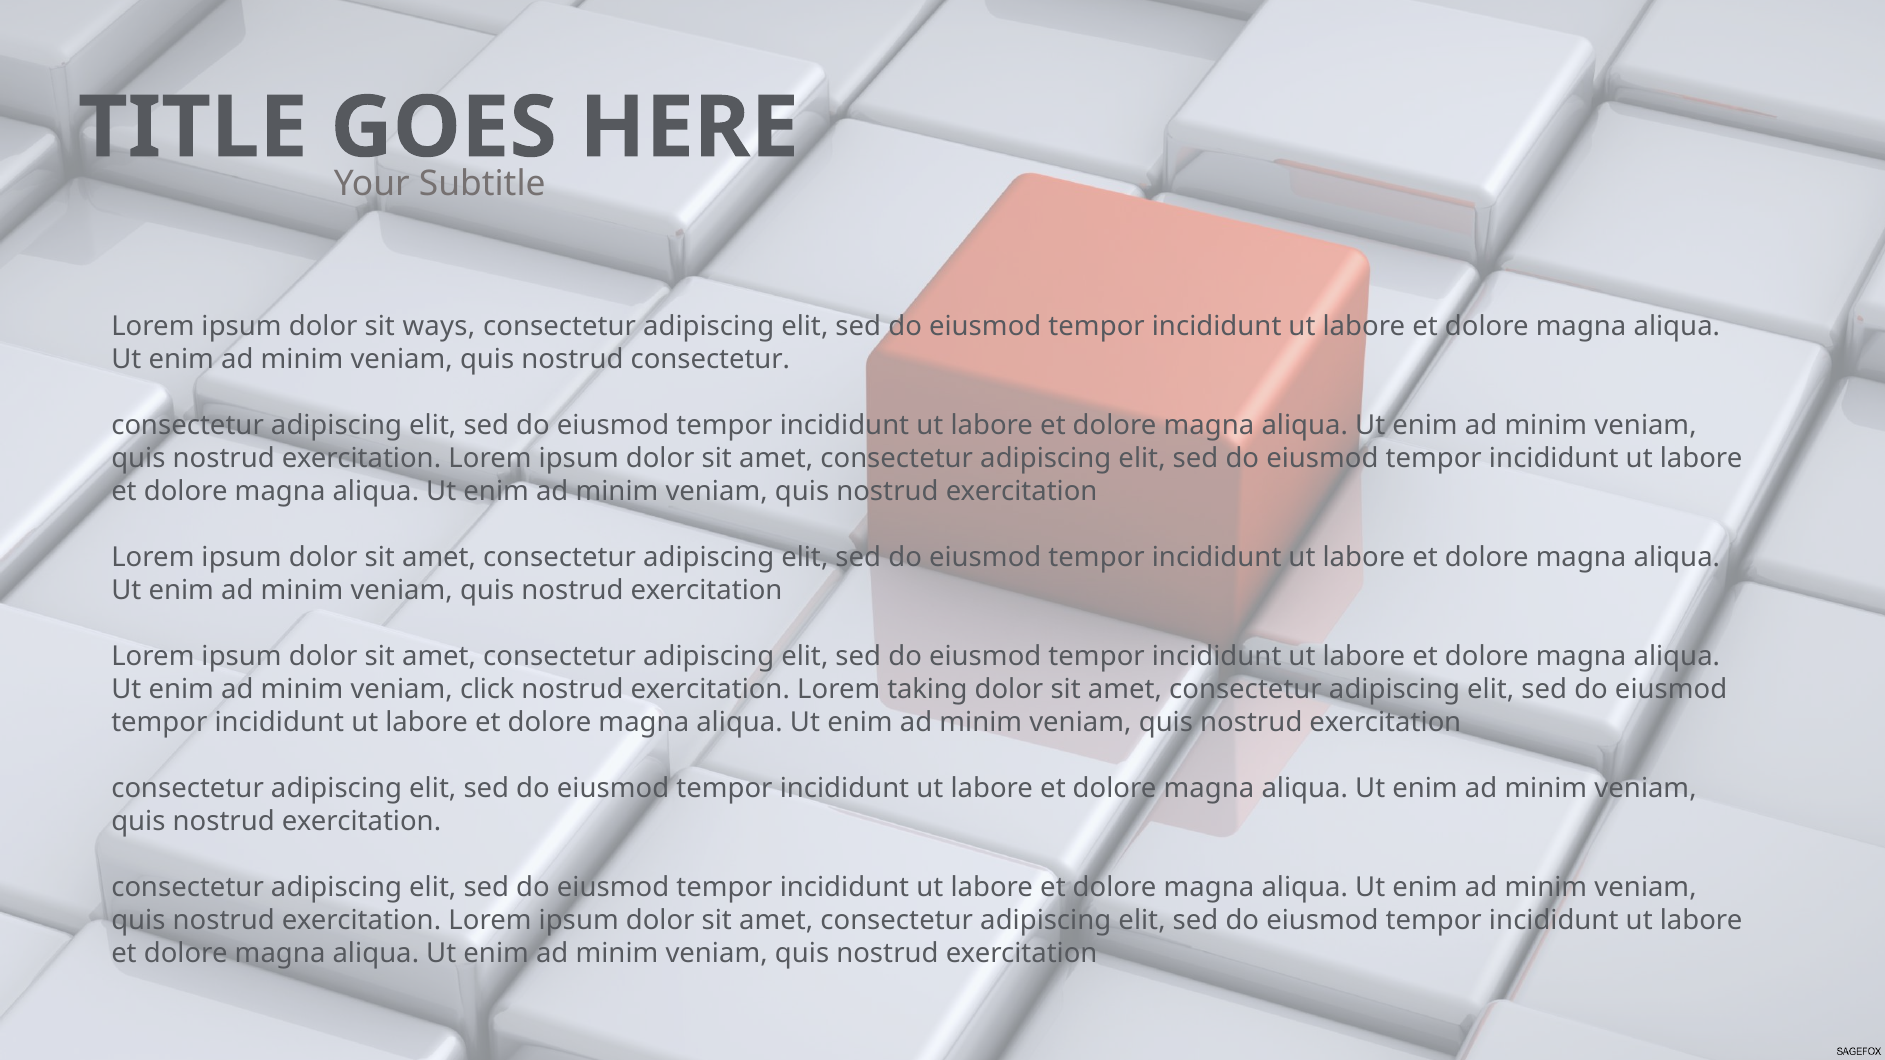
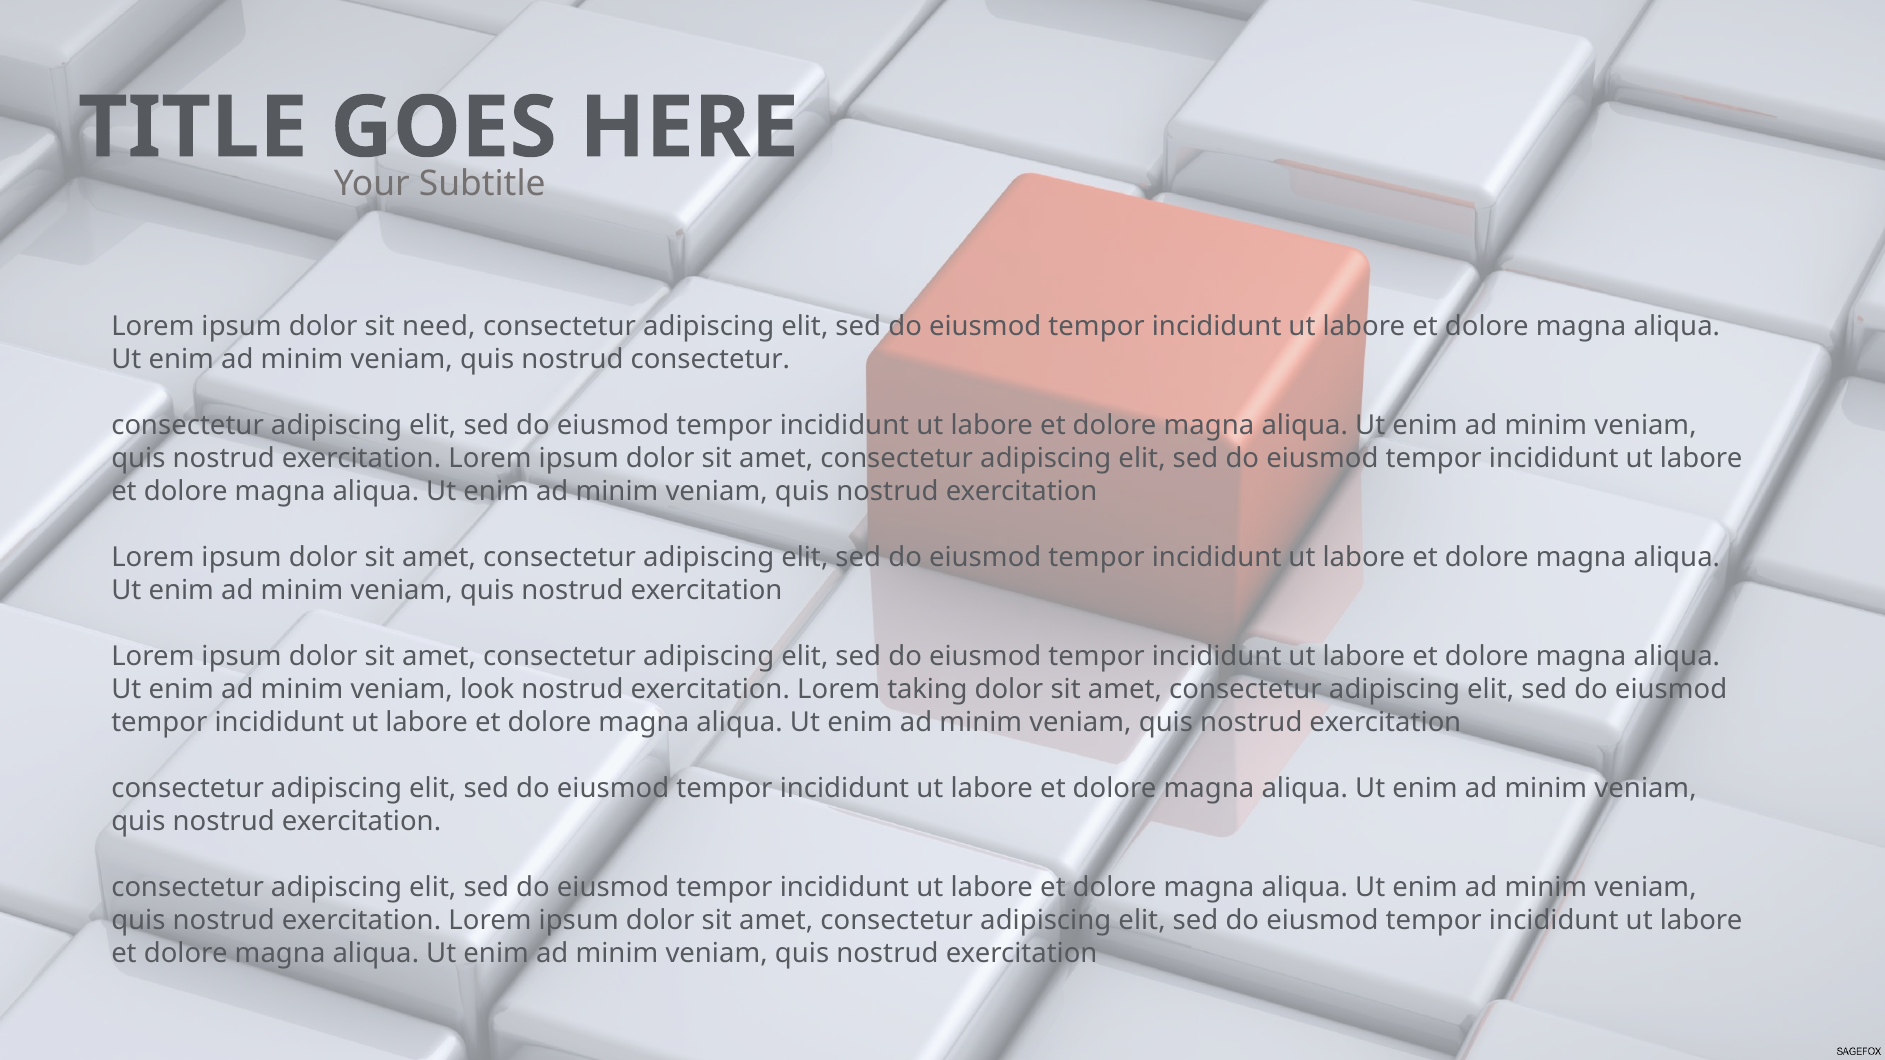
ways: ways -> need
click: click -> look
